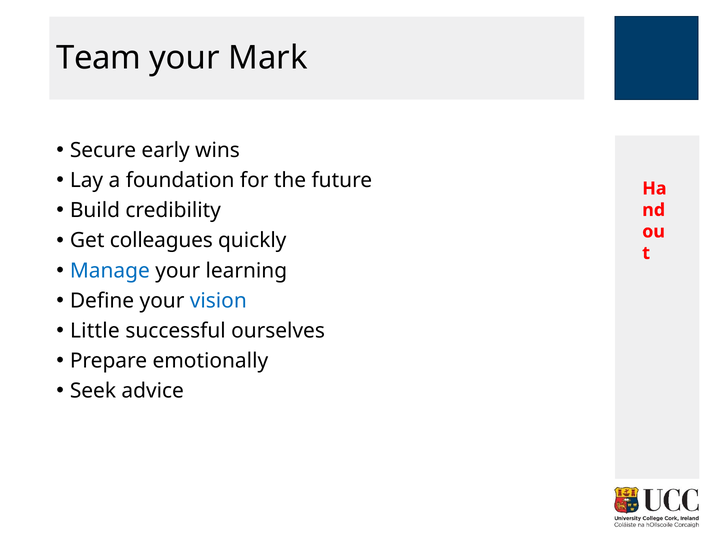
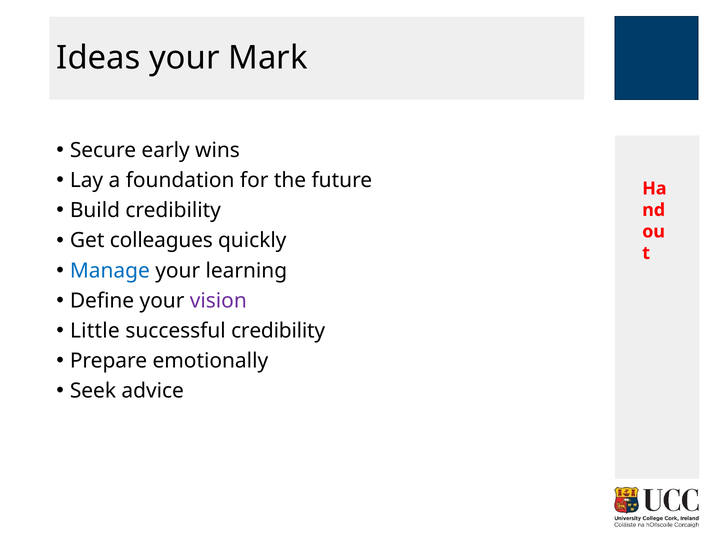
Team: Team -> Ideas
vision colour: blue -> purple
successful ourselves: ourselves -> credibility
